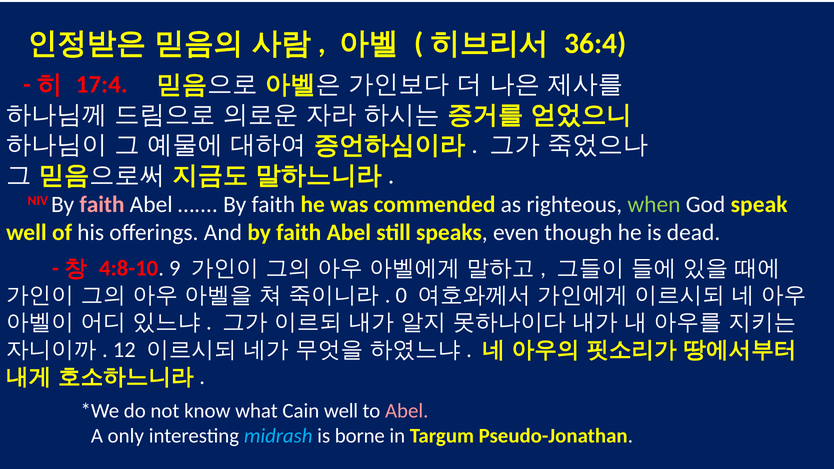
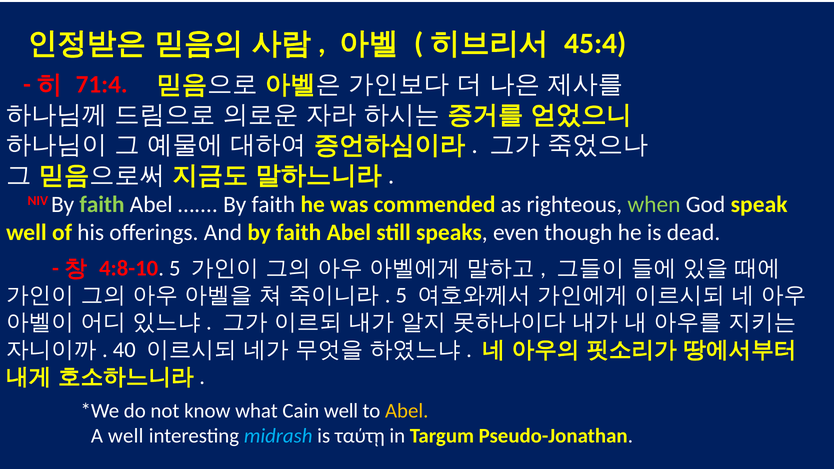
36:4: 36:4 -> 45:4
17:4: 17:4 -> 71:4
faith at (102, 204) colour: pink -> light green
4:8-10 9: 9 -> 5
0 at (401, 296): 0 -> 5
12: 12 -> 40
Abel at (407, 411) colour: pink -> yellow
A only: only -> well
borne: borne -> ταύτῃ
